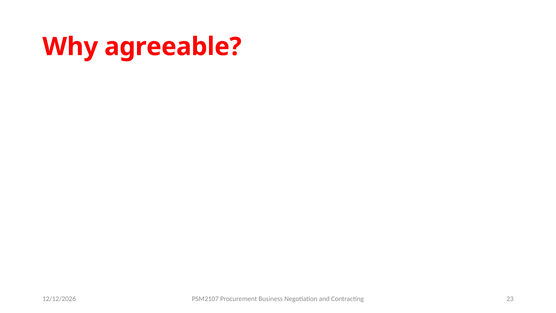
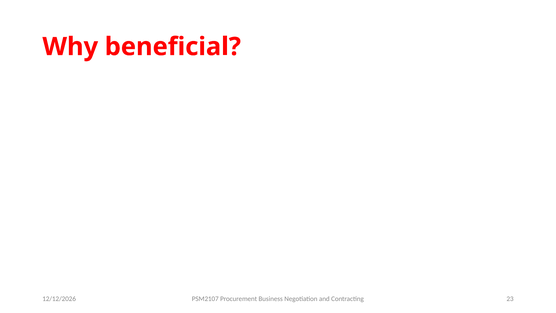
agreeable: agreeable -> beneficial
